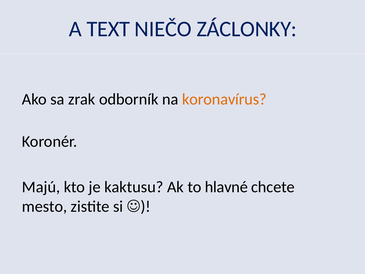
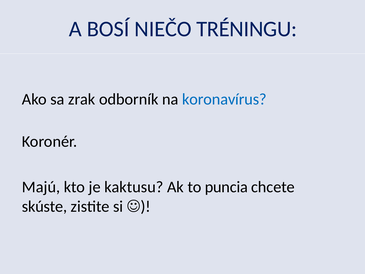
TEXT: TEXT -> BOSÍ
ZÁCLONKY: ZÁCLONKY -> TRÉNINGU
koronavírus colour: orange -> blue
hlavné: hlavné -> puncia
mesto: mesto -> skúste
